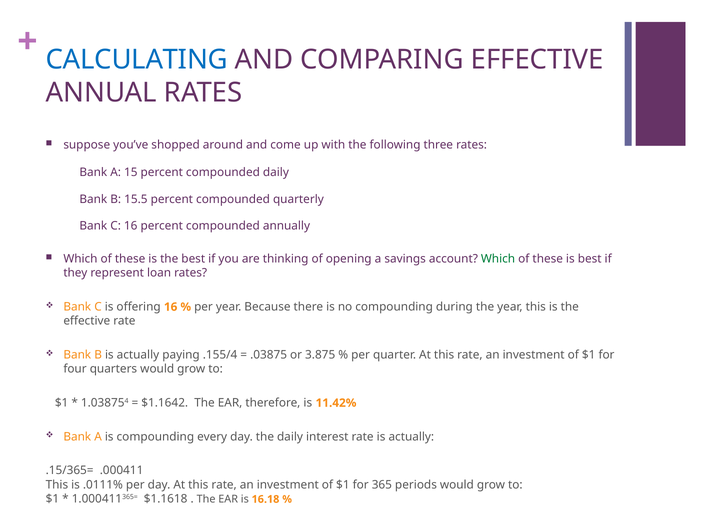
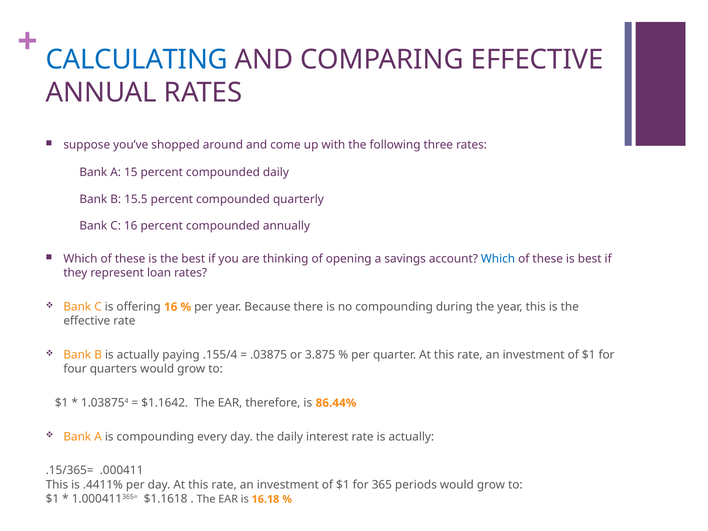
Which at (498, 259) colour: green -> blue
11.42%: 11.42% -> 86.44%
.0111%: .0111% -> .4411%
